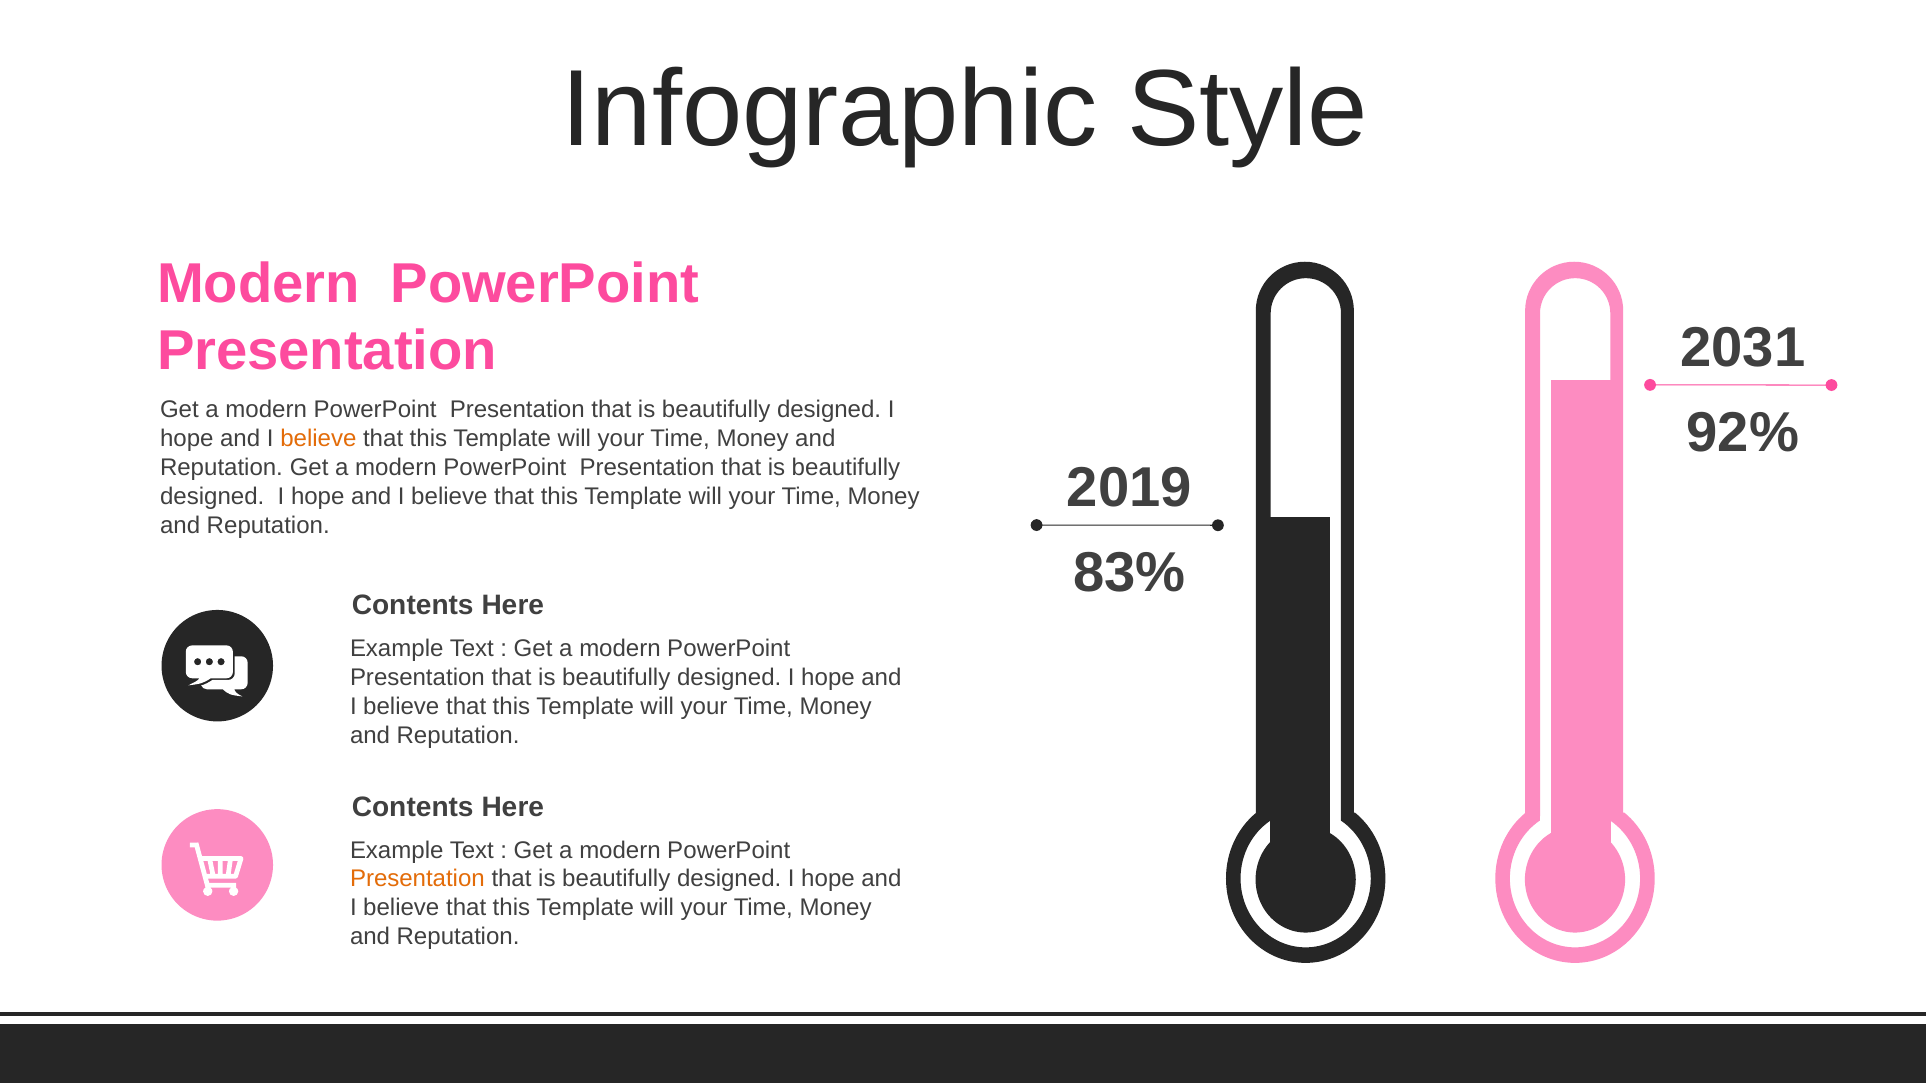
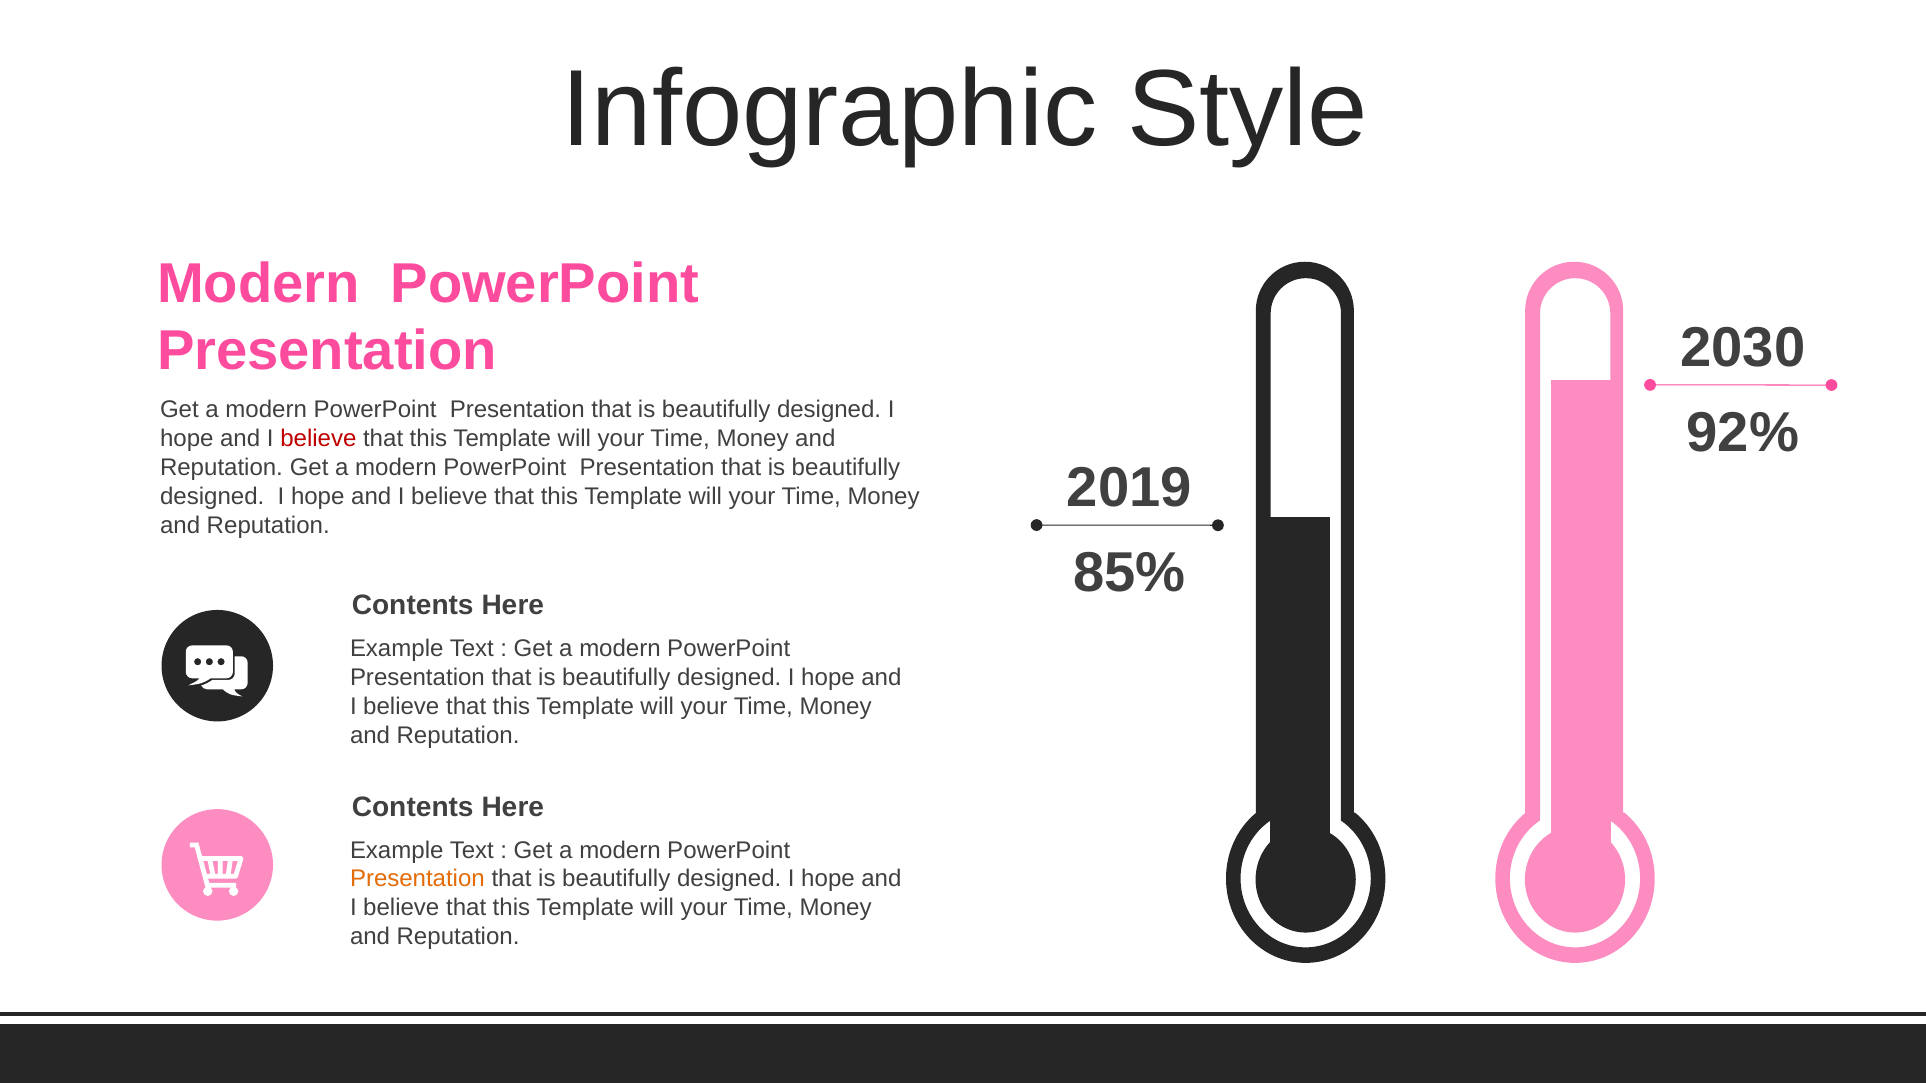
2031: 2031 -> 2030
believe at (318, 439) colour: orange -> red
83%: 83% -> 85%
